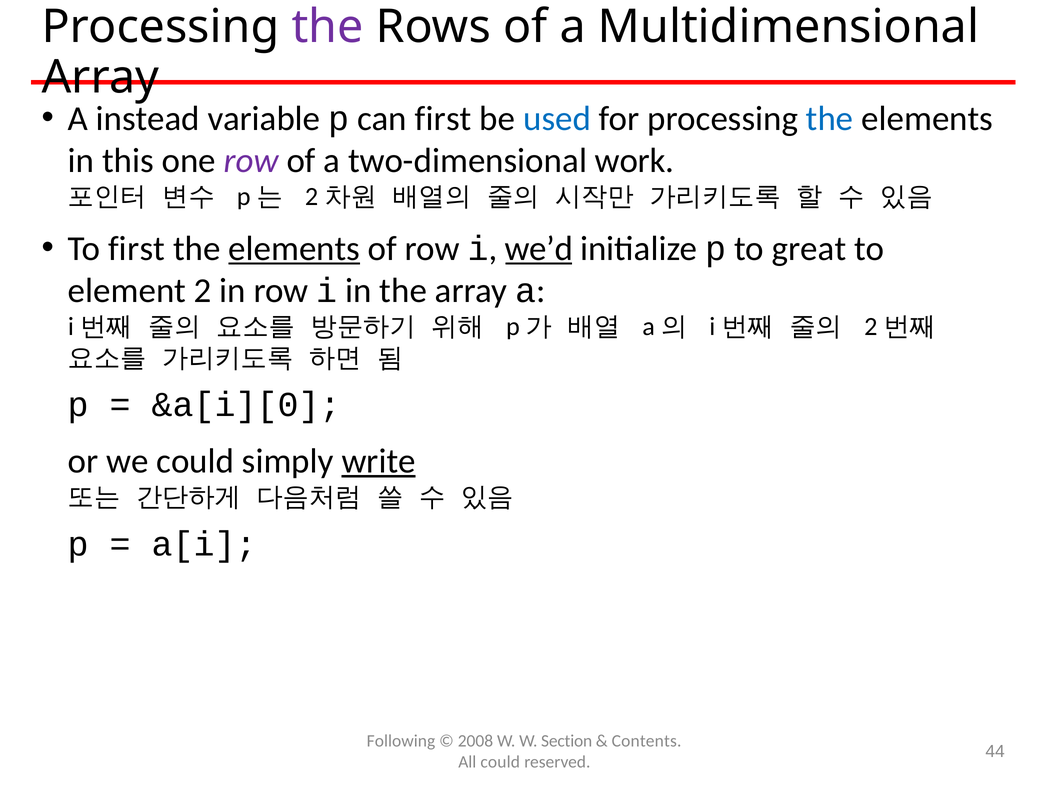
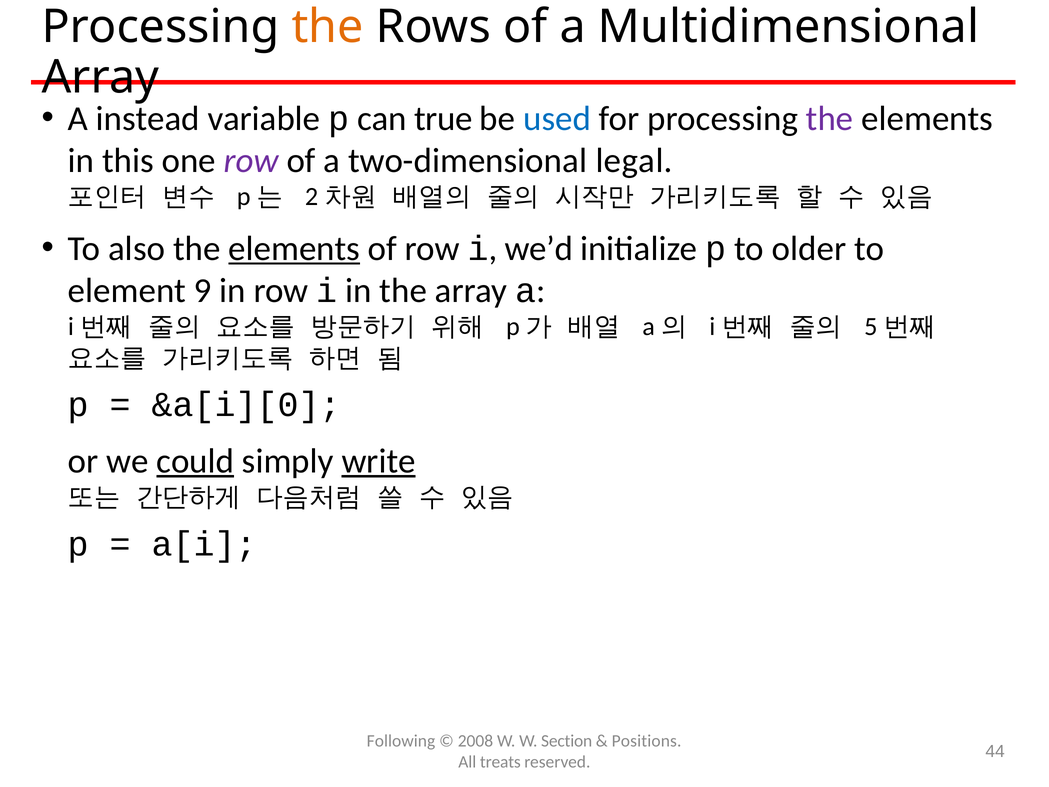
the at (327, 27) colour: purple -> orange
can first: first -> true
the at (830, 119) colour: blue -> purple
work: work -> legal
To first: first -> also
we’d underline: present -> none
great: great -> older
element 2: 2 -> 9
2 at (871, 327): 2 -> 5
could at (195, 461) underline: none -> present
Contents: Contents -> Positions
All could: could -> treats
